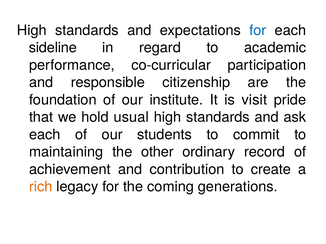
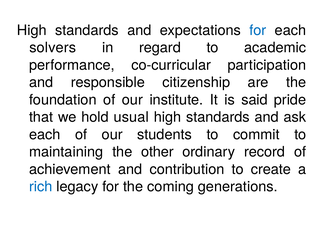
sideline: sideline -> solvers
visit: visit -> said
rich colour: orange -> blue
